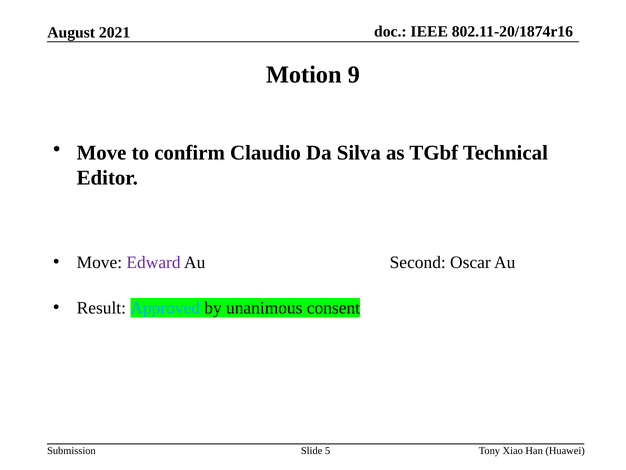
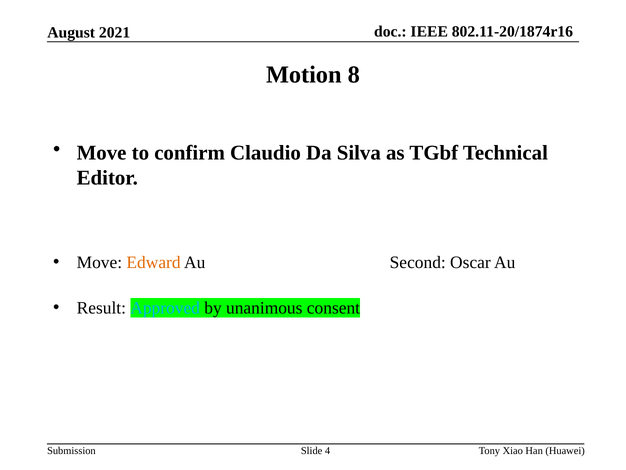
9: 9 -> 8
Edward colour: purple -> orange
5: 5 -> 4
